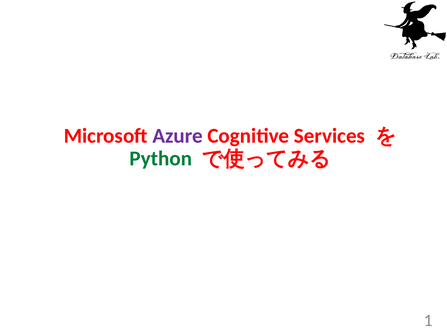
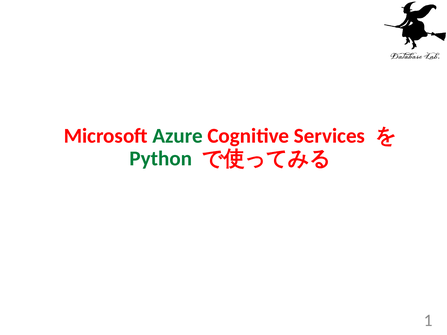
Azure colour: purple -> green
